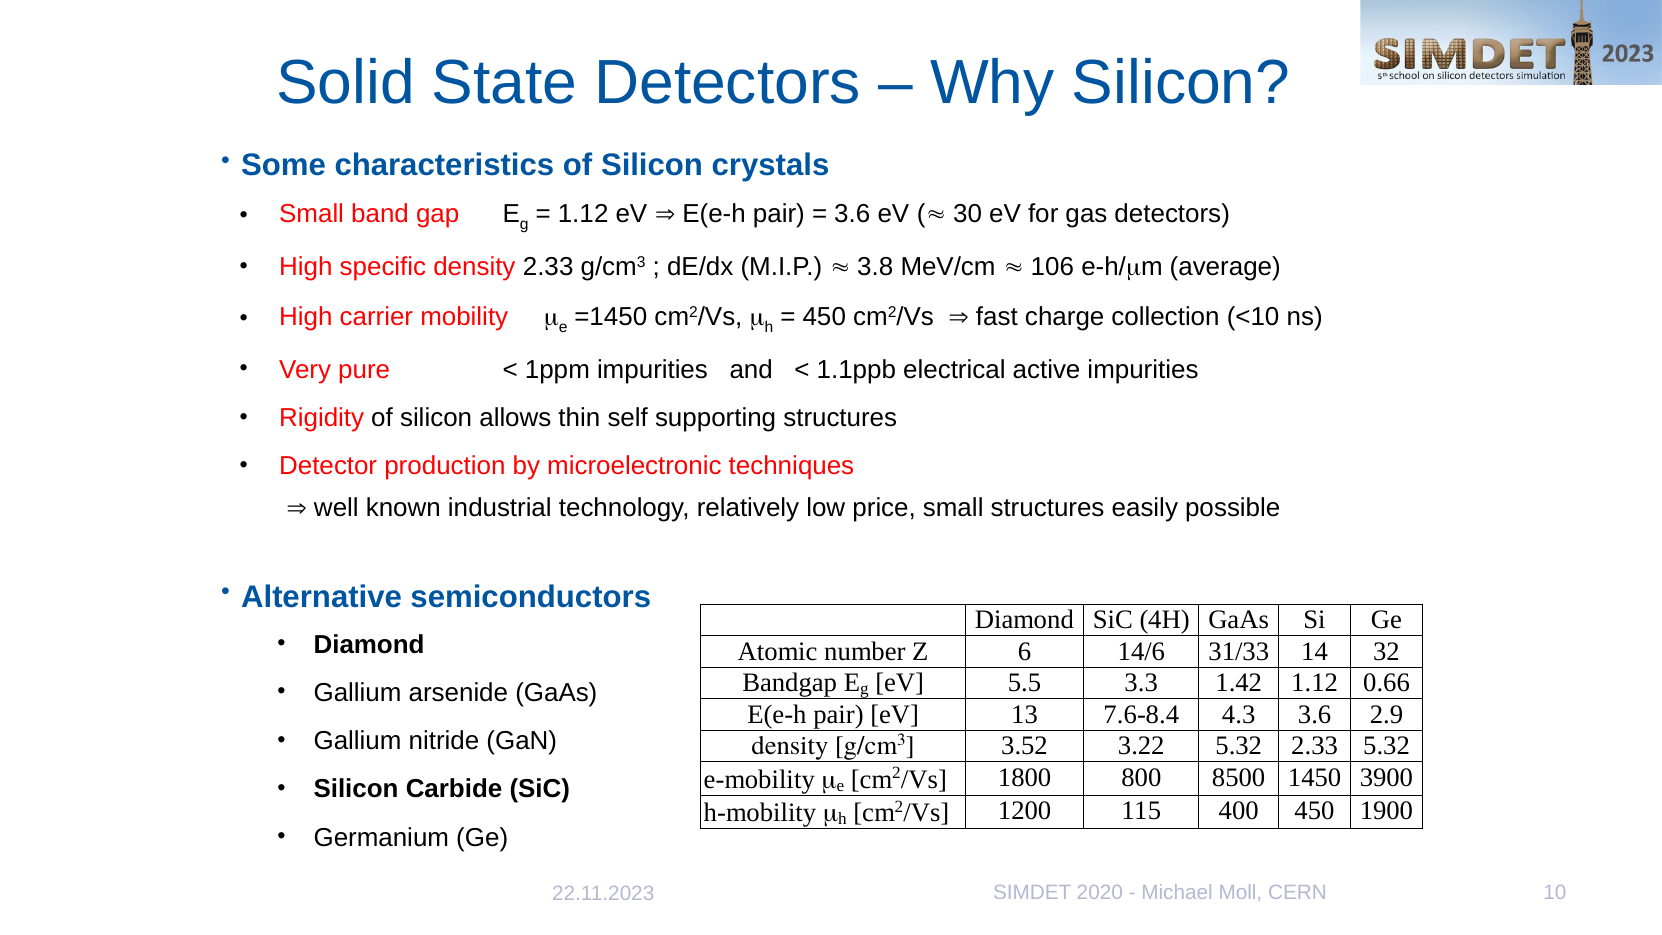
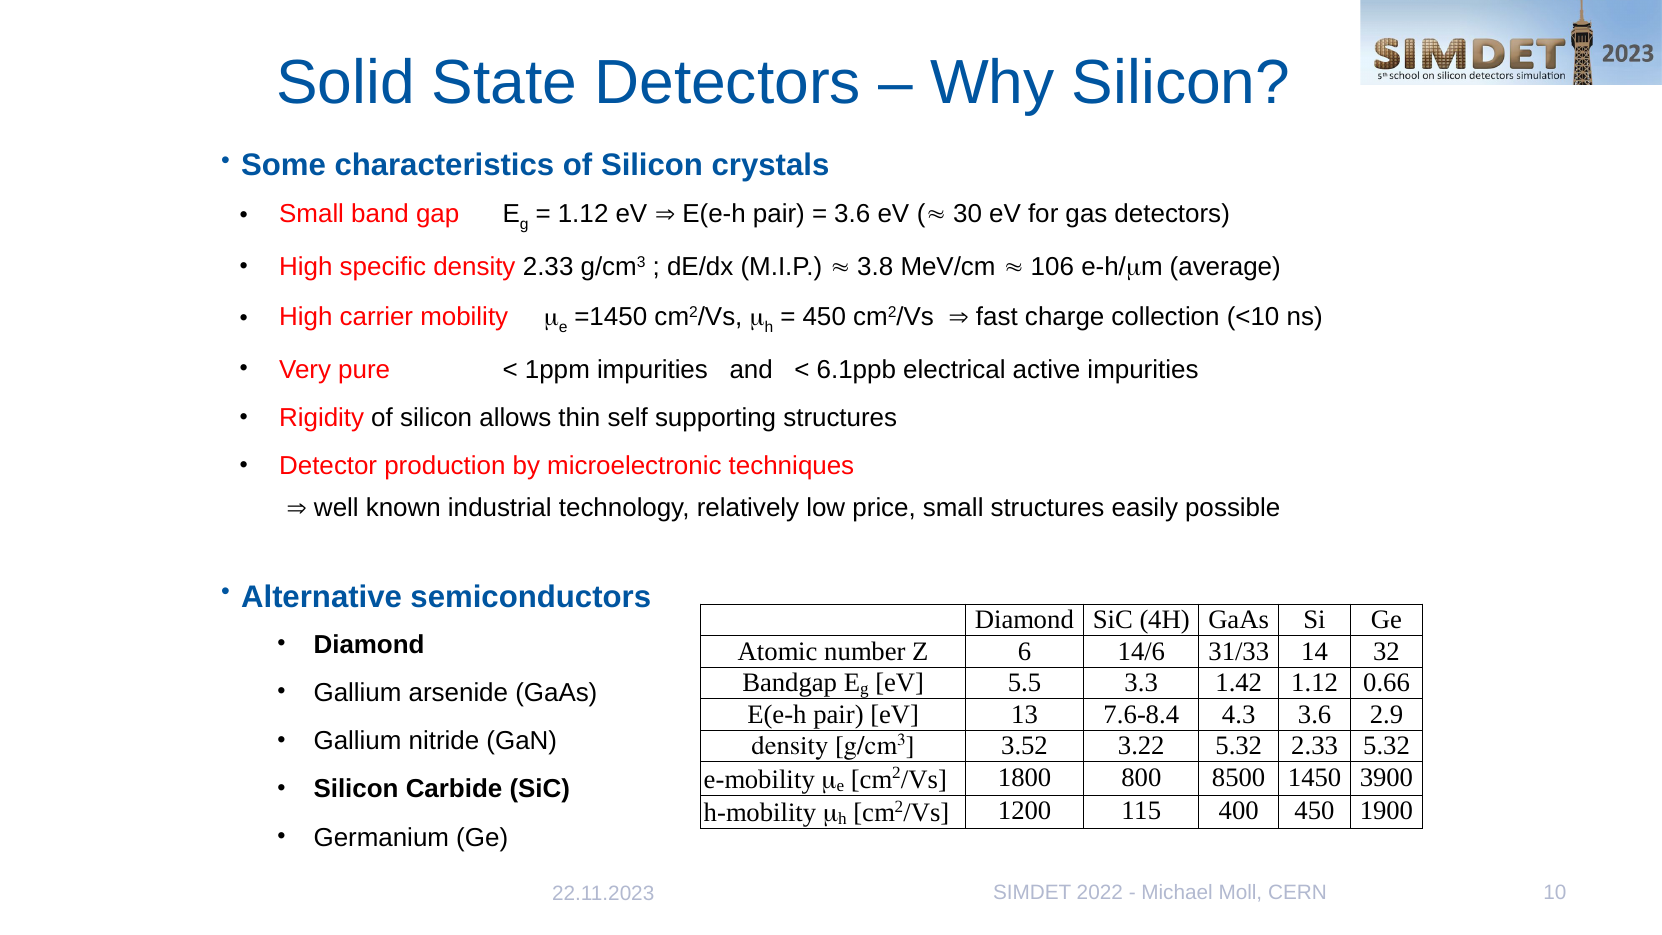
1.1ppb: 1.1ppb -> 6.1ppb
2020: 2020 -> 2022
